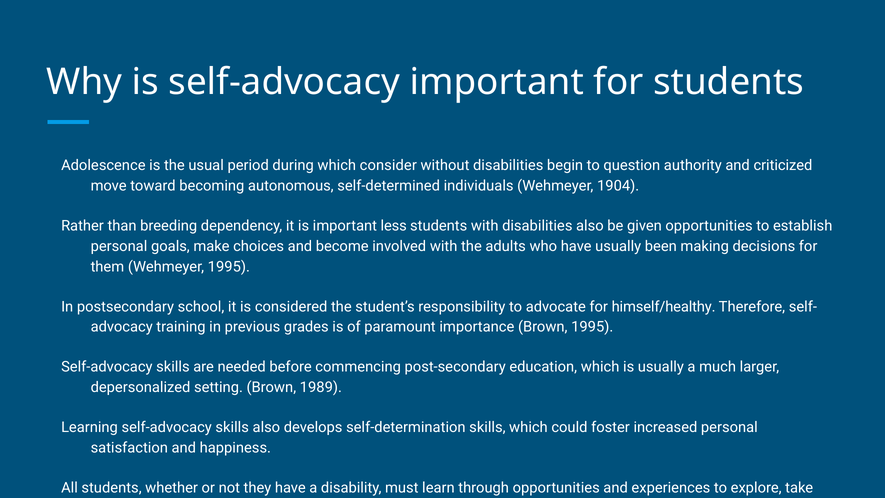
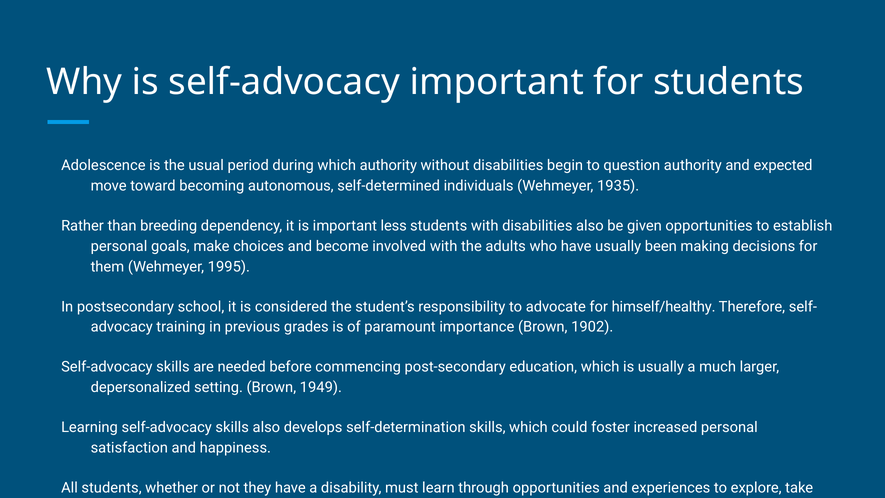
which consider: consider -> authority
criticized: criticized -> expected
1904: 1904 -> 1935
Brown 1995: 1995 -> 1902
1989: 1989 -> 1949
